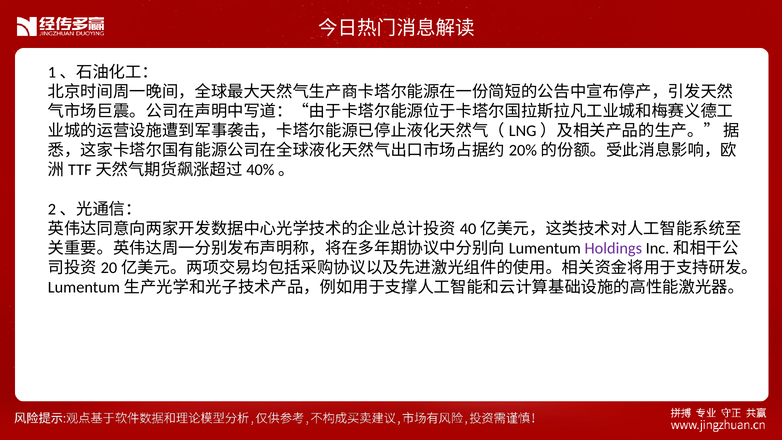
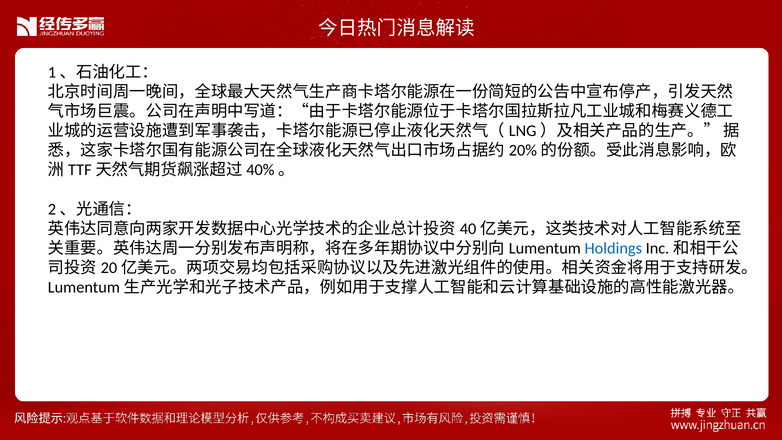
Holdings colour: purple -> blue
